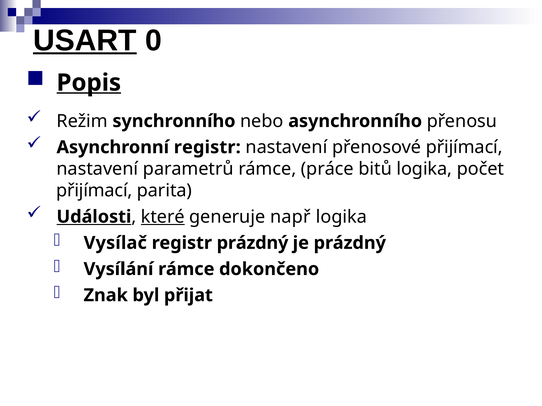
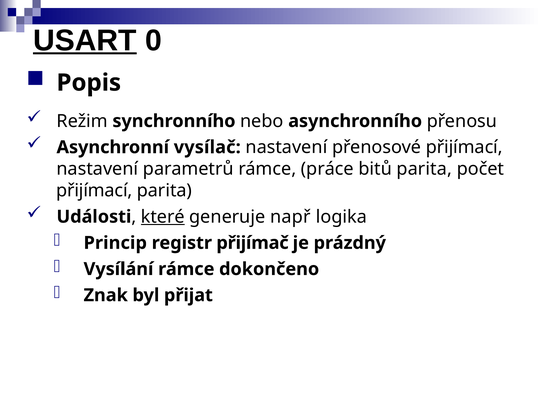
Popis underline: present -> none
Asynchronní registr: registr -> vysílač
bitů logika: logika -> parita
Události underline: present -> none
Vysílač: Vysílač -> Princip
registr prázdný: prázdný -> přijímač
